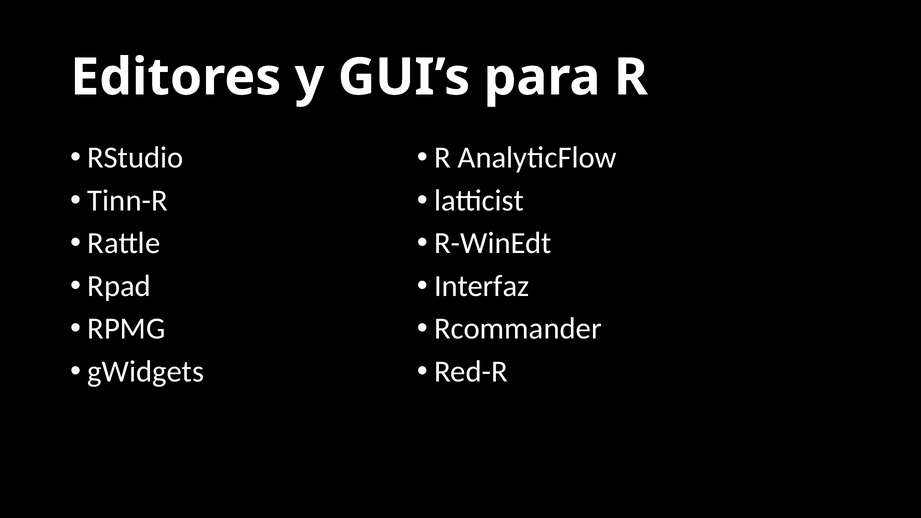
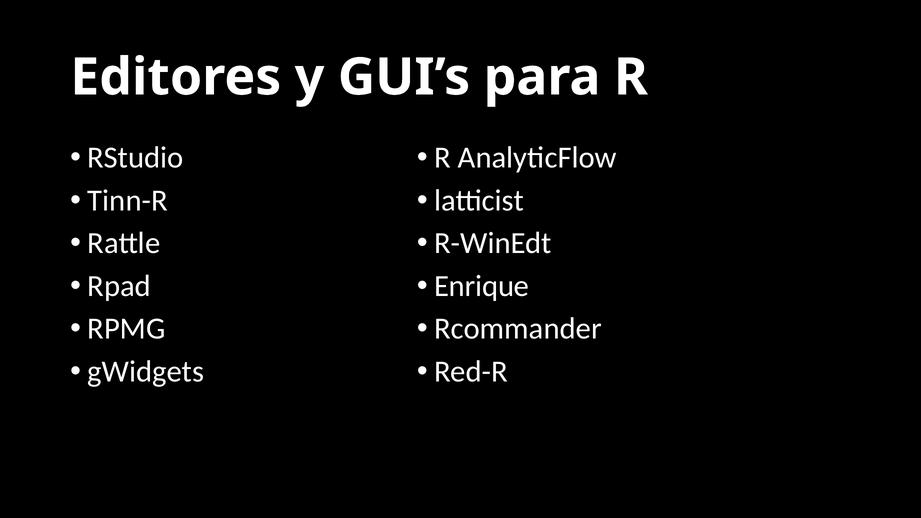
Interfaz: Interfaz -> Enrique
